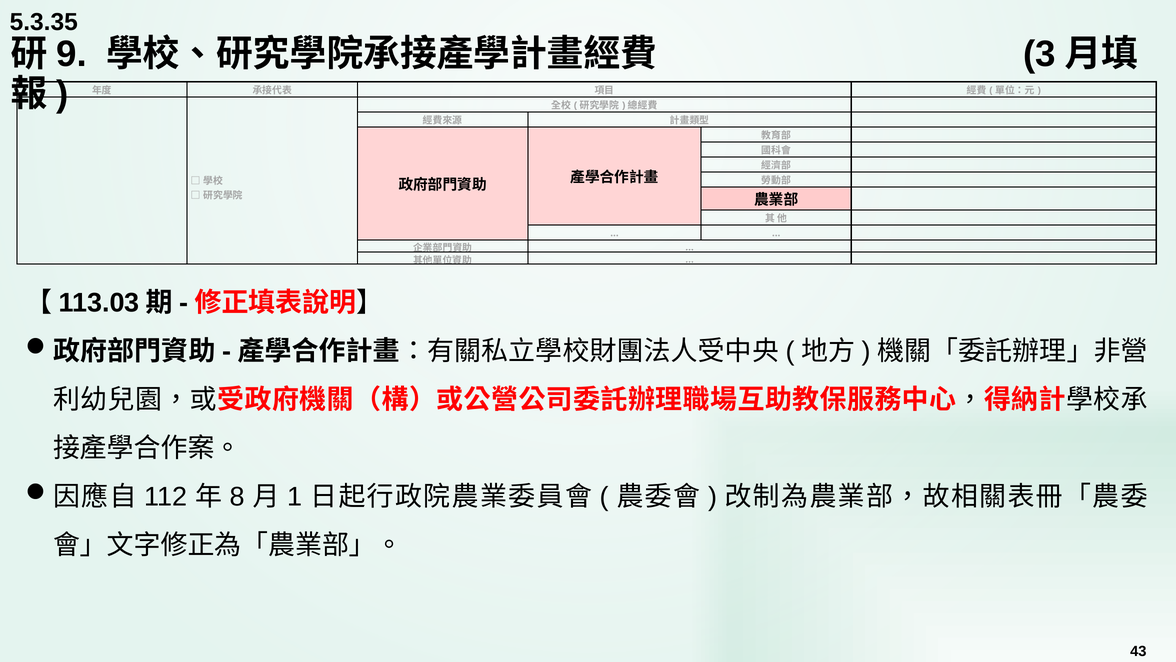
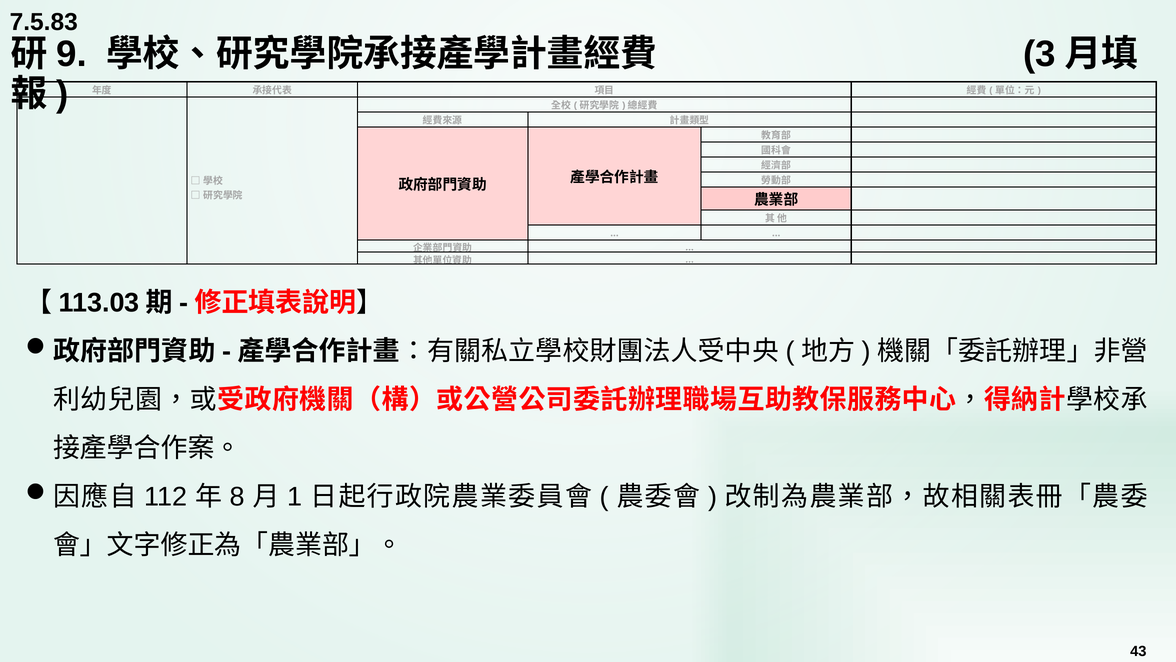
5.3.35: 5.3.35 -> 7.5.83
